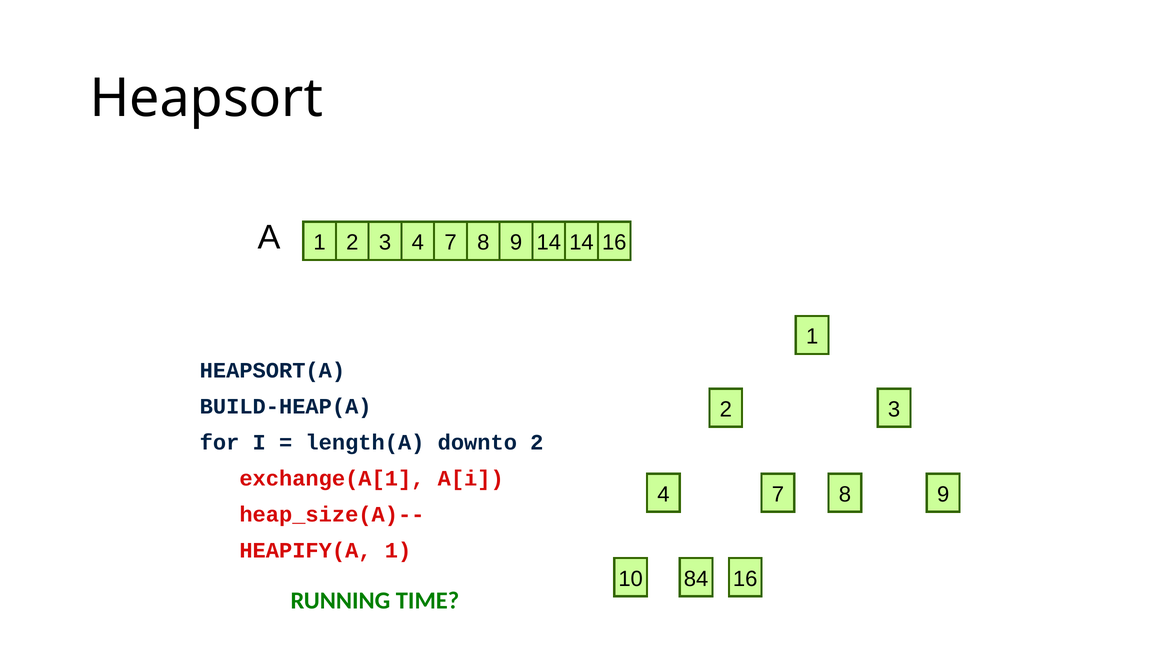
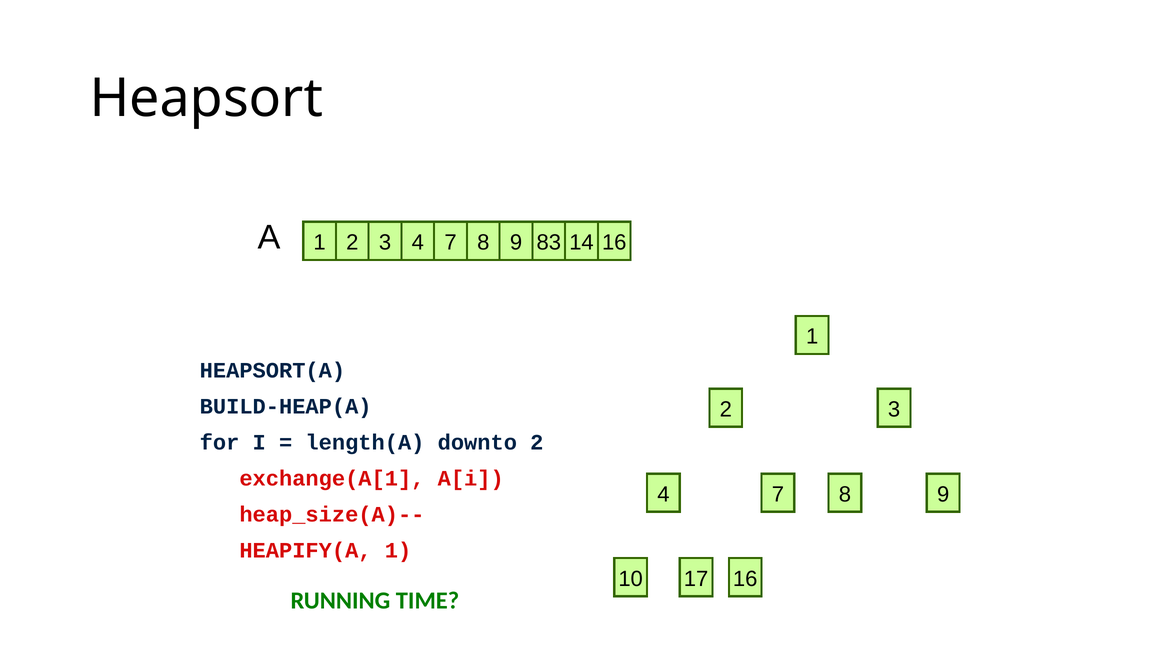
9 14: 14 -> 83
84: 84 -> 17
